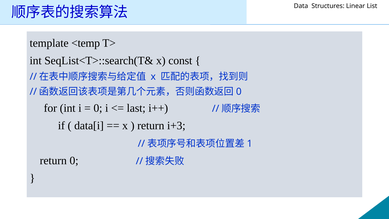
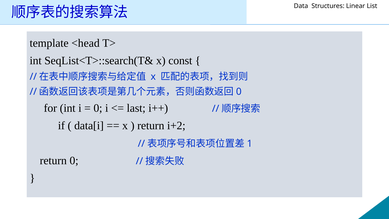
<temp: <temp -> <head
i+3: i+3 -> i+2
